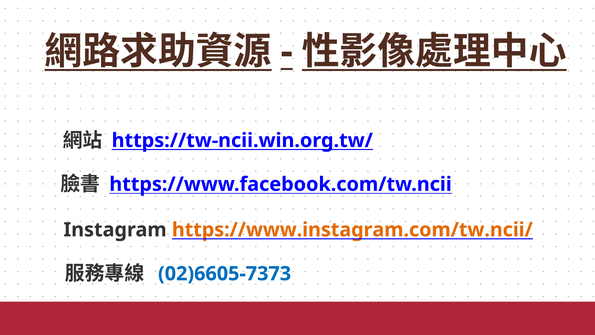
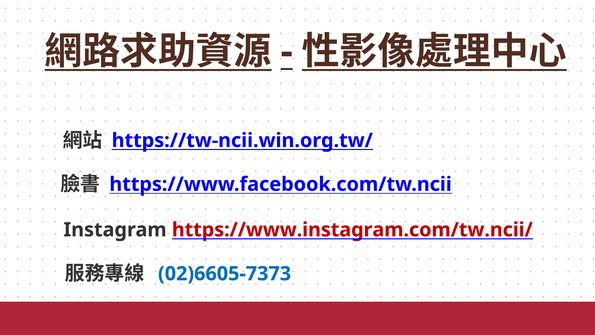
https://www.instagram.com/tw.ncii/ colour: orange -> red
